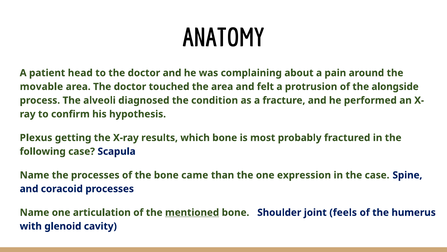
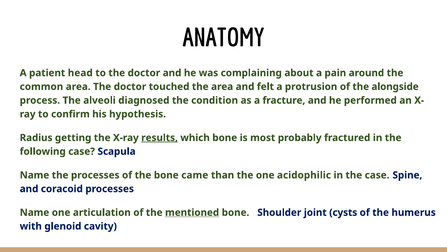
movable: movable -> common
Plexus: Plexus -> Radius
results underline: none -> present
expression: expression -> acidophilic
feels: feels -> cysts
